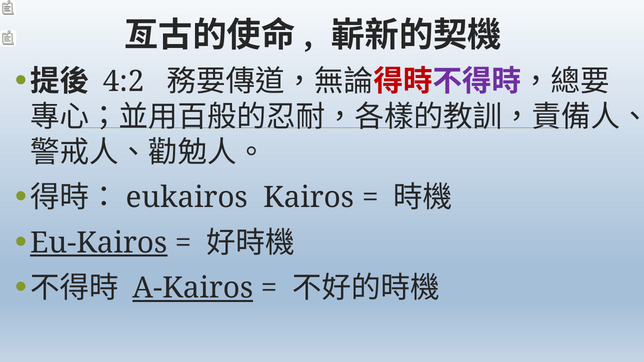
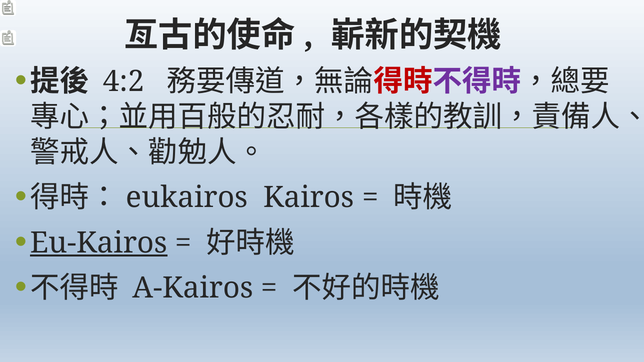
A-Kairos underline: present -> none
